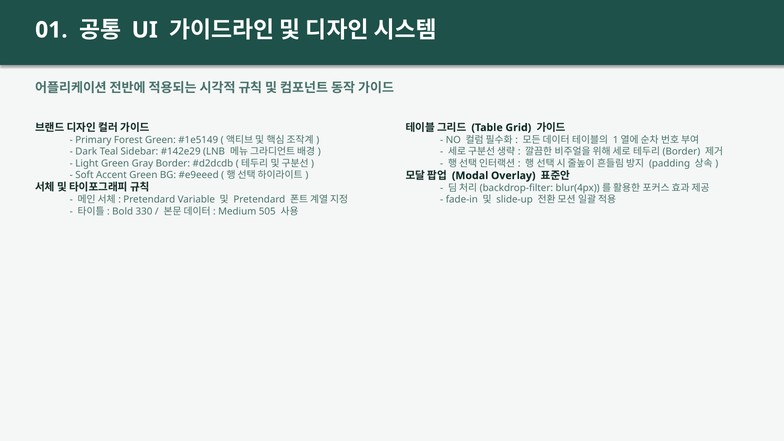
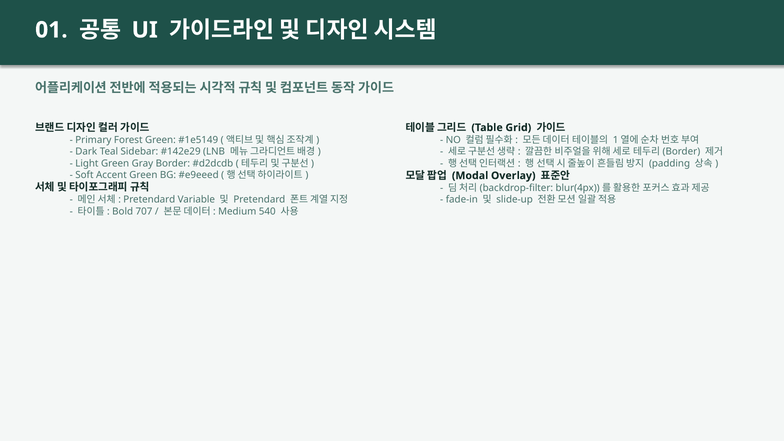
330: 330 -> 707
505: 505 -> 540
